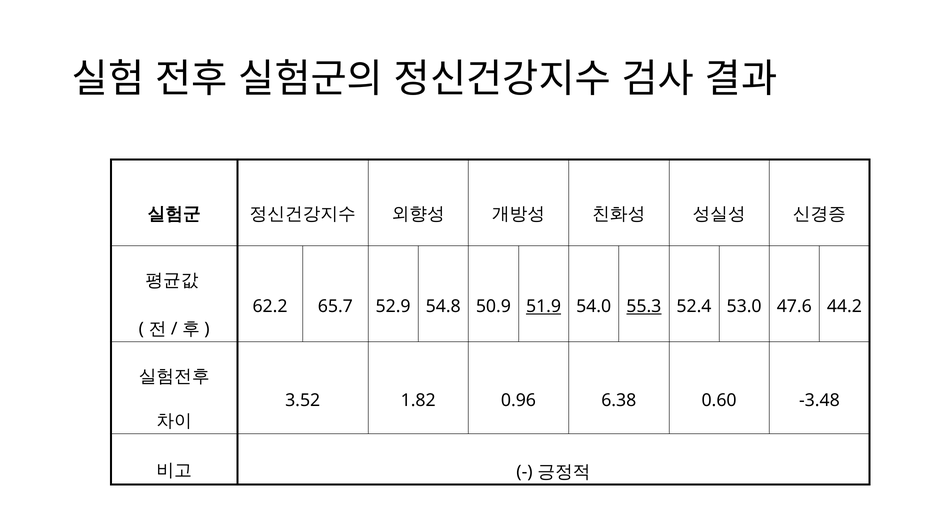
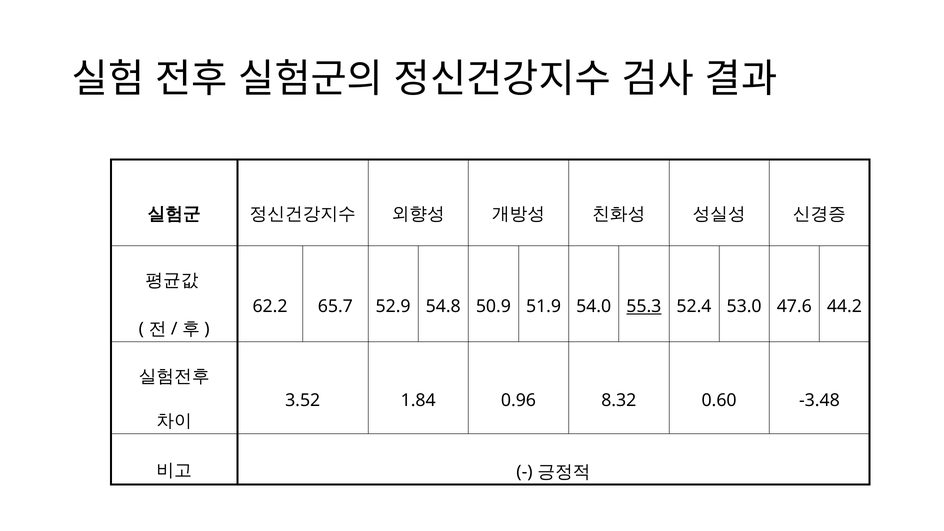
51.9 underline: present -> none
1.82: 1.82 -> 1.84
6.38: 6.38 -> 8.32
